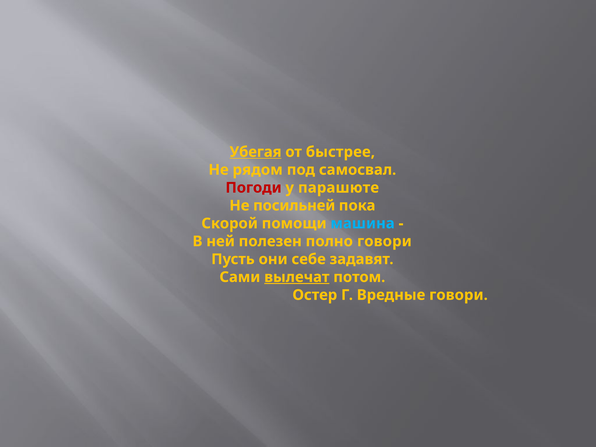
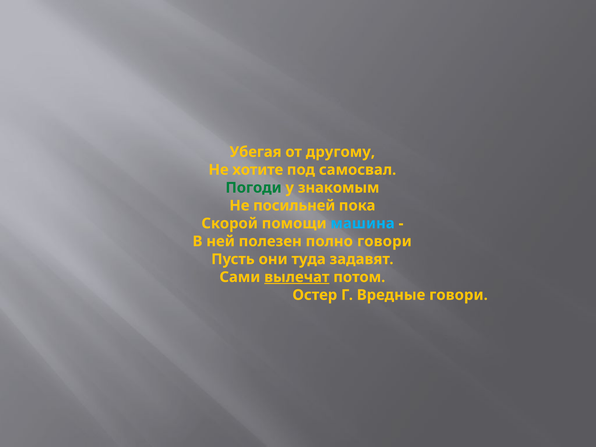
Убегая underline: present -> none
быстрее: быстрее -> другому
рядом: рядом -> хотите
Погоди colour: red -> green
парашюте: парашюте -> знакомым
себе: себе -> туда
